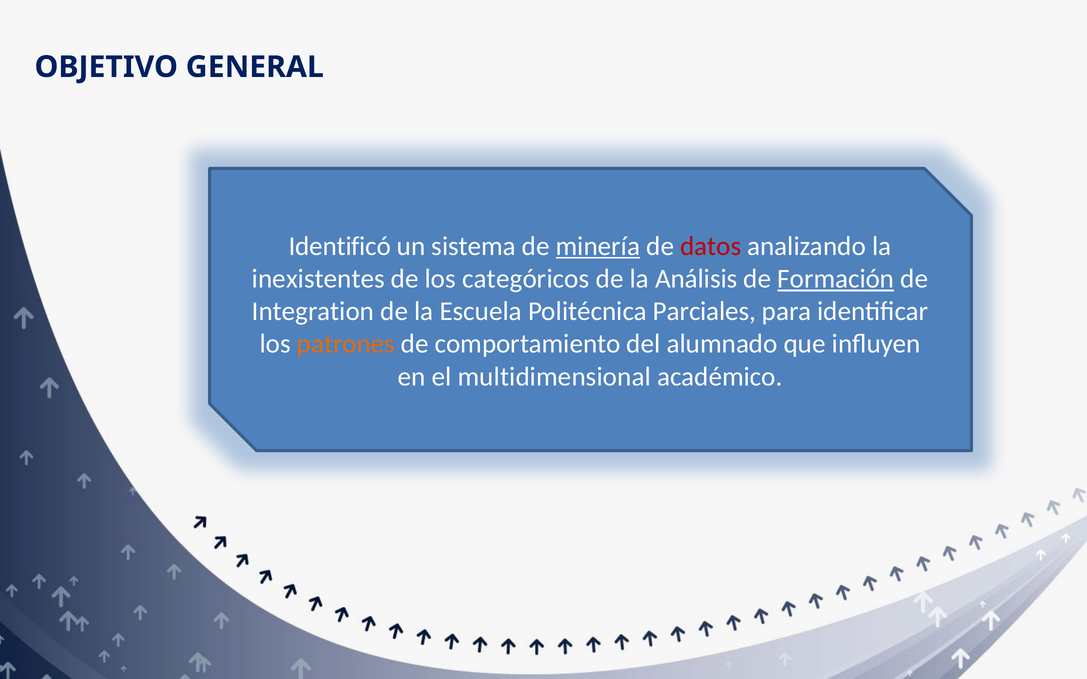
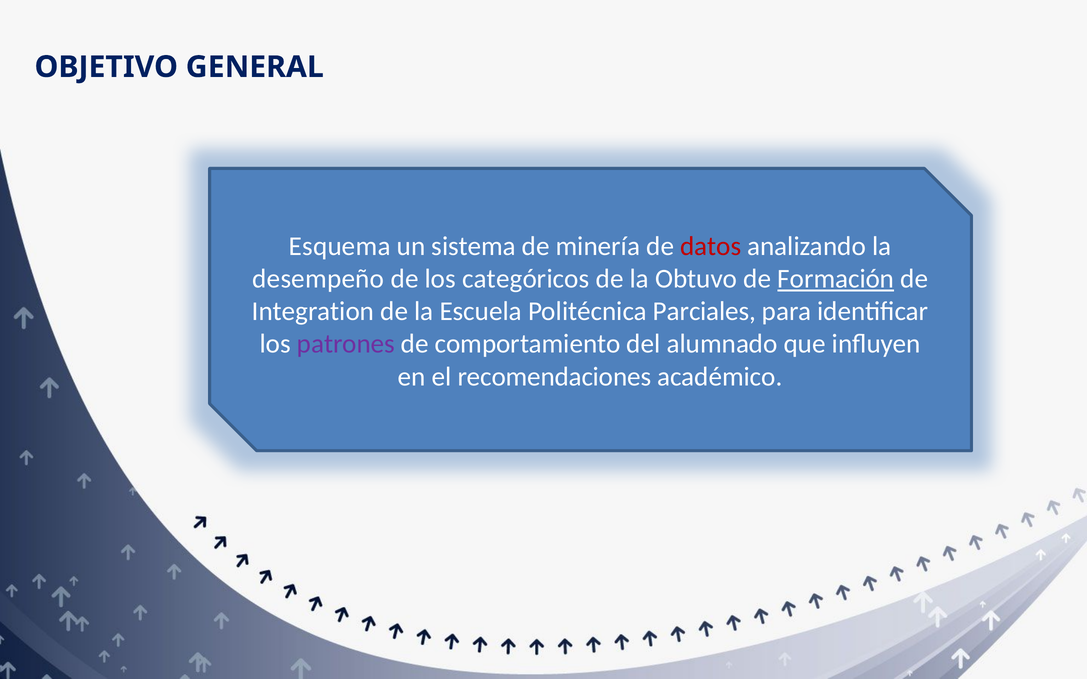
Identificó: Identificó -> Esquema
minería underline: present -> none
inexistentes: inexistentes -> desempeño
Análisis: Análisis -> Obtuvo
patrones colour: orange -> purple
multidimensional: multidimensional -> recomendaciones
